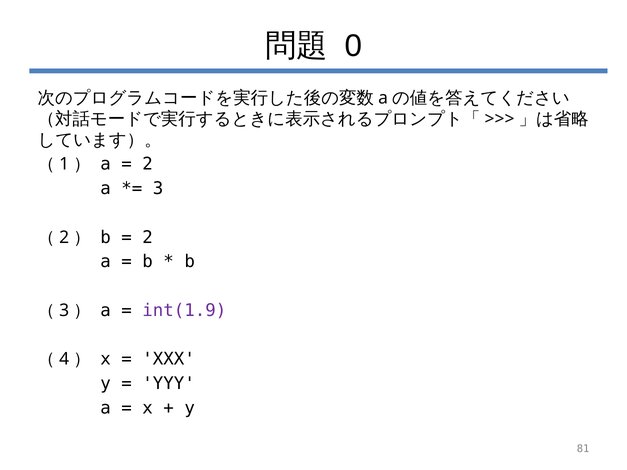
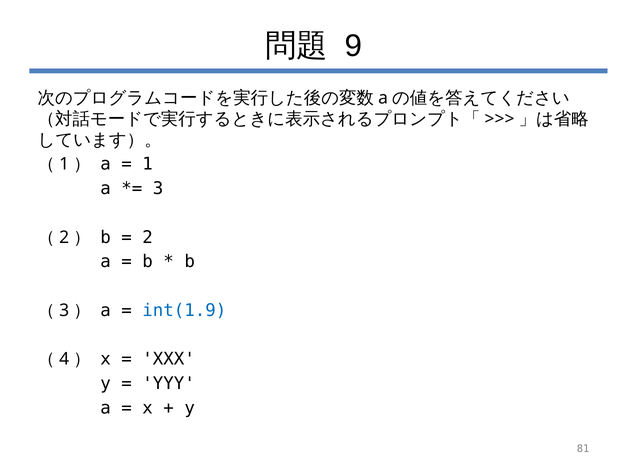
0: 0 -> 9
2 at (148, 164): 2 -> 1
int(1.9 colour: purple -> blue
